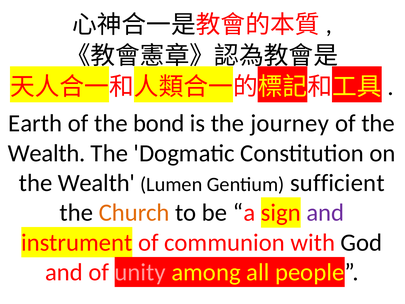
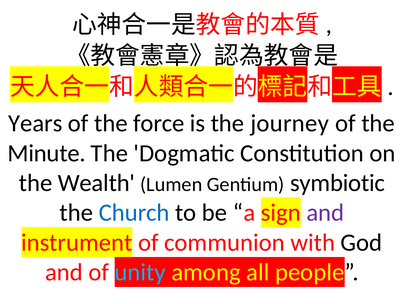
Earth: Earth -> Years
bond: bond -> force
Wealth at (47, 153): Wealth -> Minute
sufficient: sufficient -> symbiotic
Church colour: orange -> blue
unity colour: pink -> light blue
